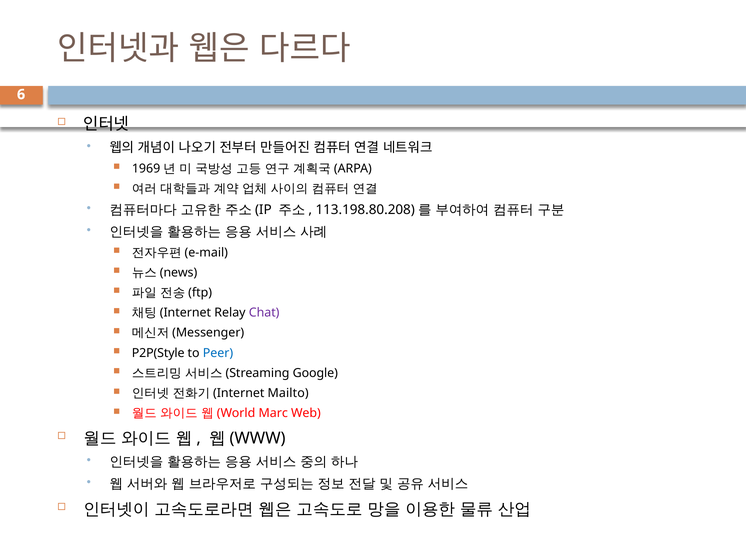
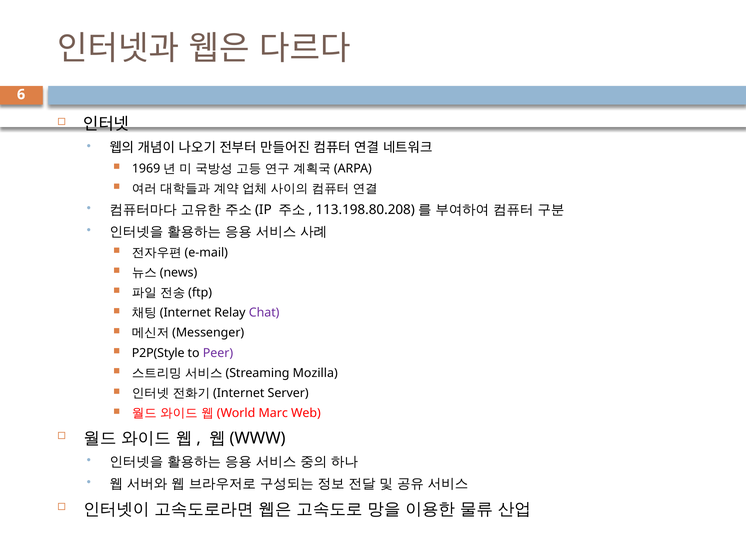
Peer colour: blue -> purple
Google: Google -> Mozilla
Mailto: Mailto -> Server
